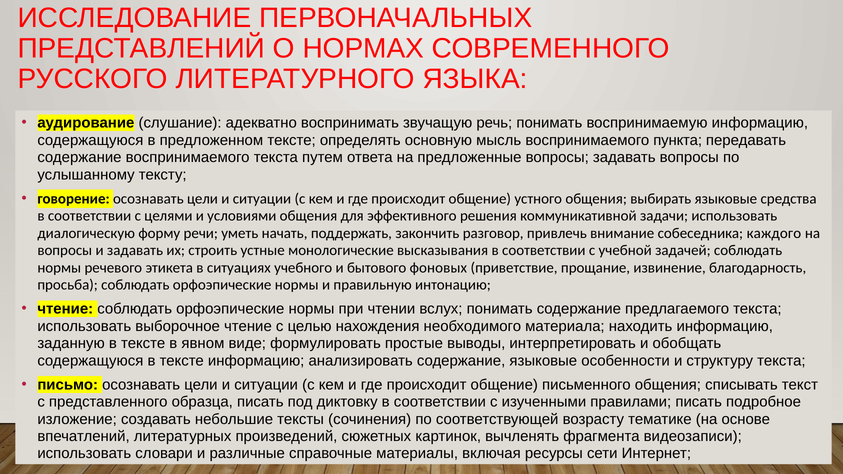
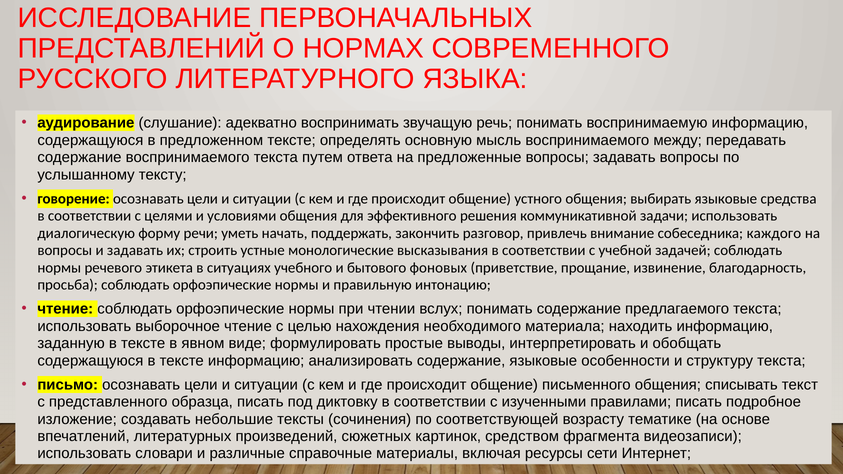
пункта: пункта -> между
вычленять: вычленять -> средством
